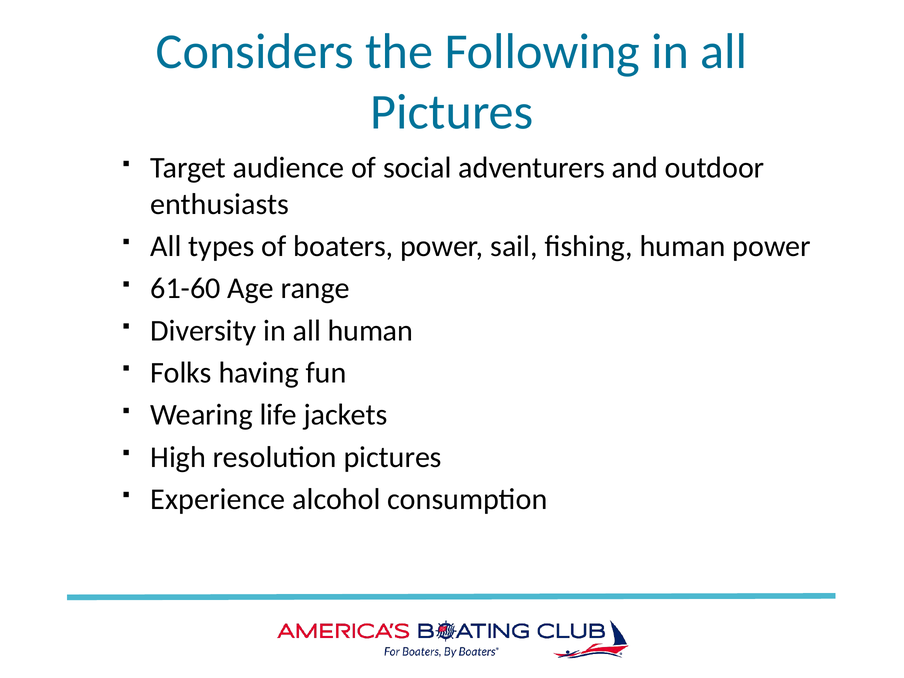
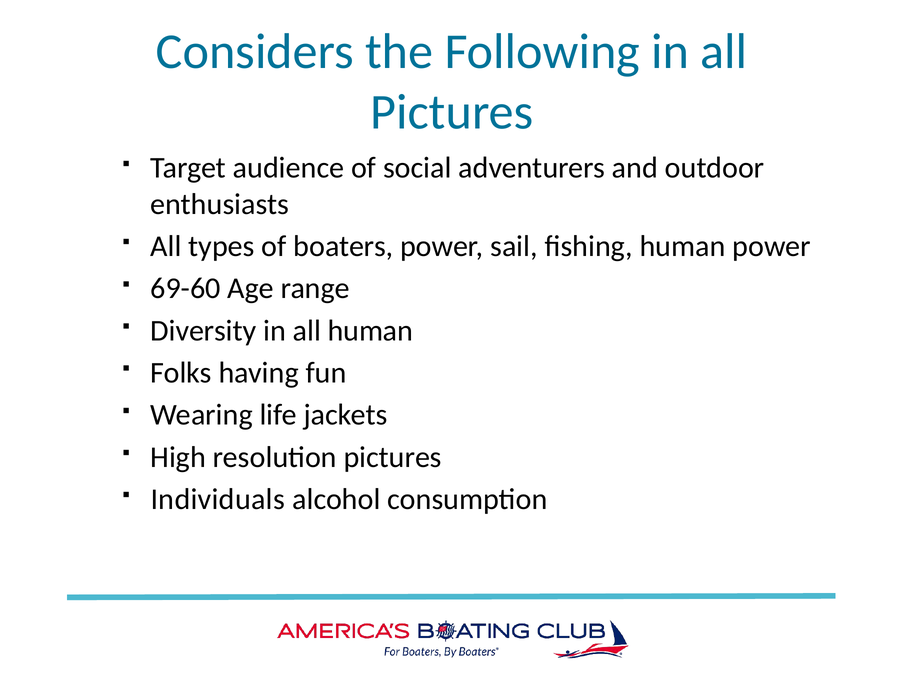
61-60: 61-60 -> 69-60
Experience: Experience -> Individuals
